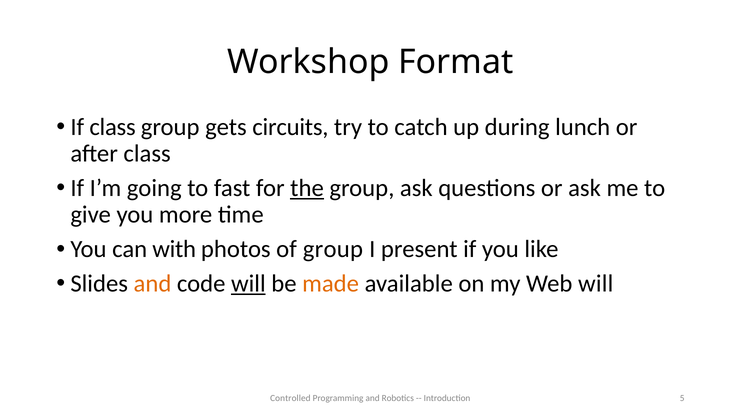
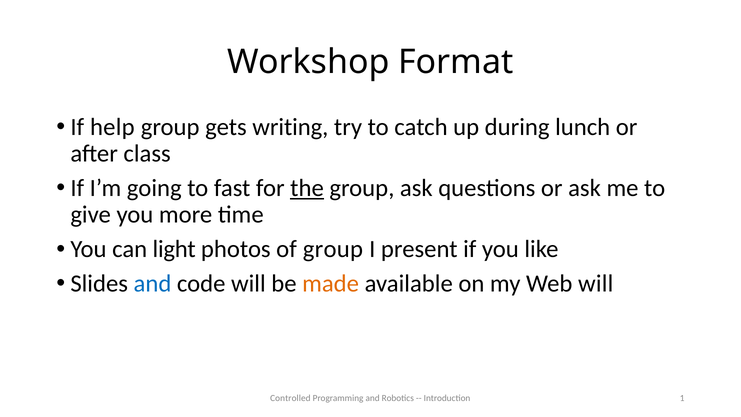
If class: class -> help
circuits: circuits -> writing
with: with -> light
and at (152, 284) colour: orange -> blue
will at (248, 284) underline: present -> none
5: 5 -> 1
